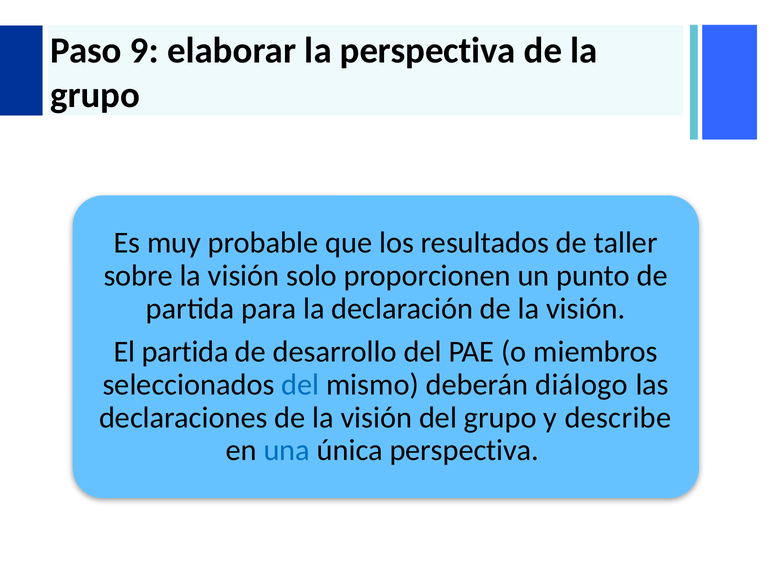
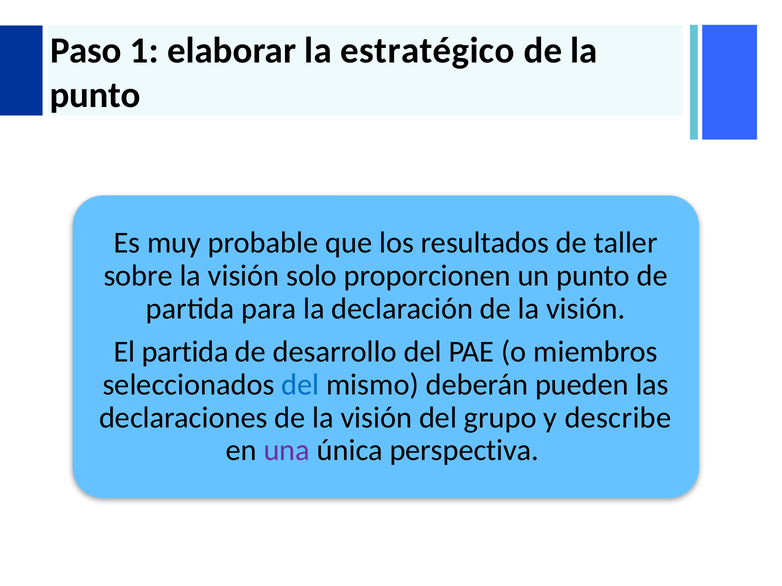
9: 9 -> 1
la perspectiva: perspectiva -> estratégico
grupo at (95, 95): grupo -> punto
diálogo: diálogo -> pueden
una colour: blue -> purple
